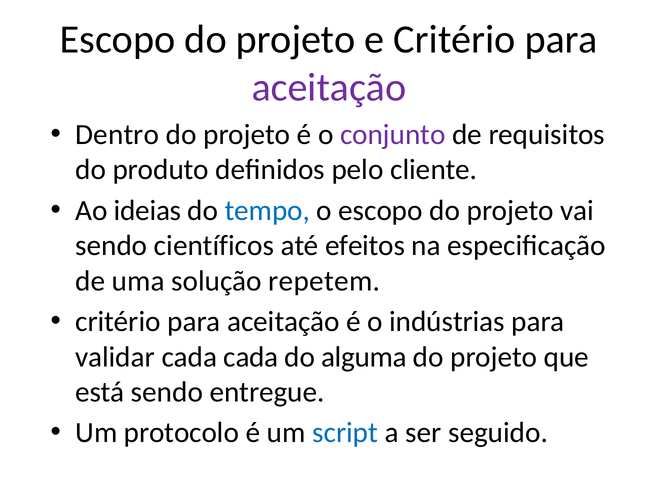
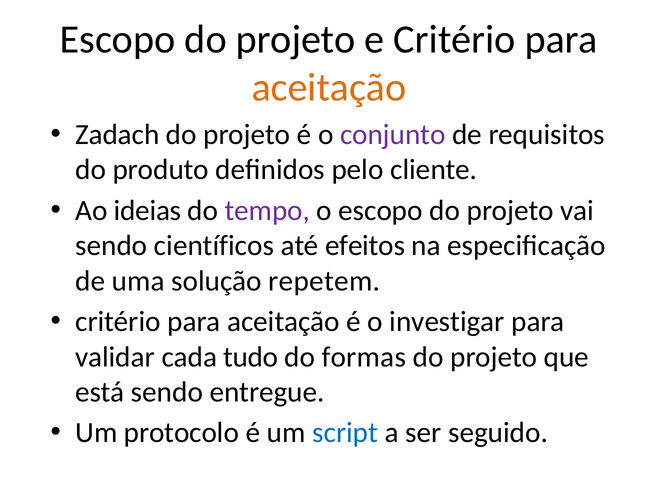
aceitação at (329, 88) colour: purple -> orange
Dentro: Dentro -> Zadach
tempo colour: blue -> purple
indústrias: indústrias -> investigar
cada cada: cada -> tudo
alguma: alguma -> formas
